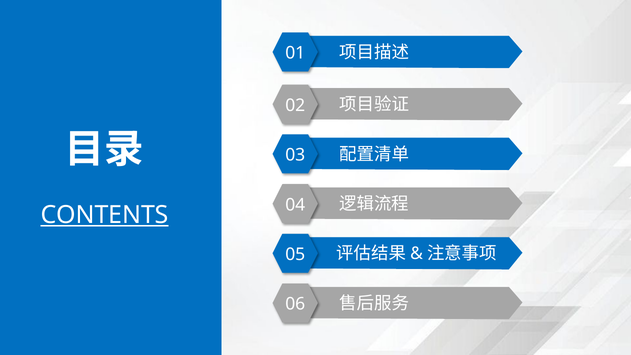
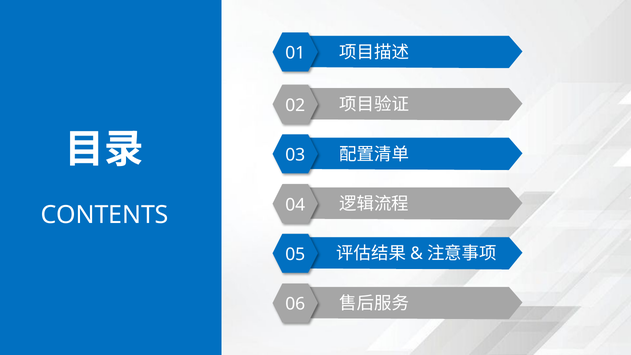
CONTENTS underline: present -> none
